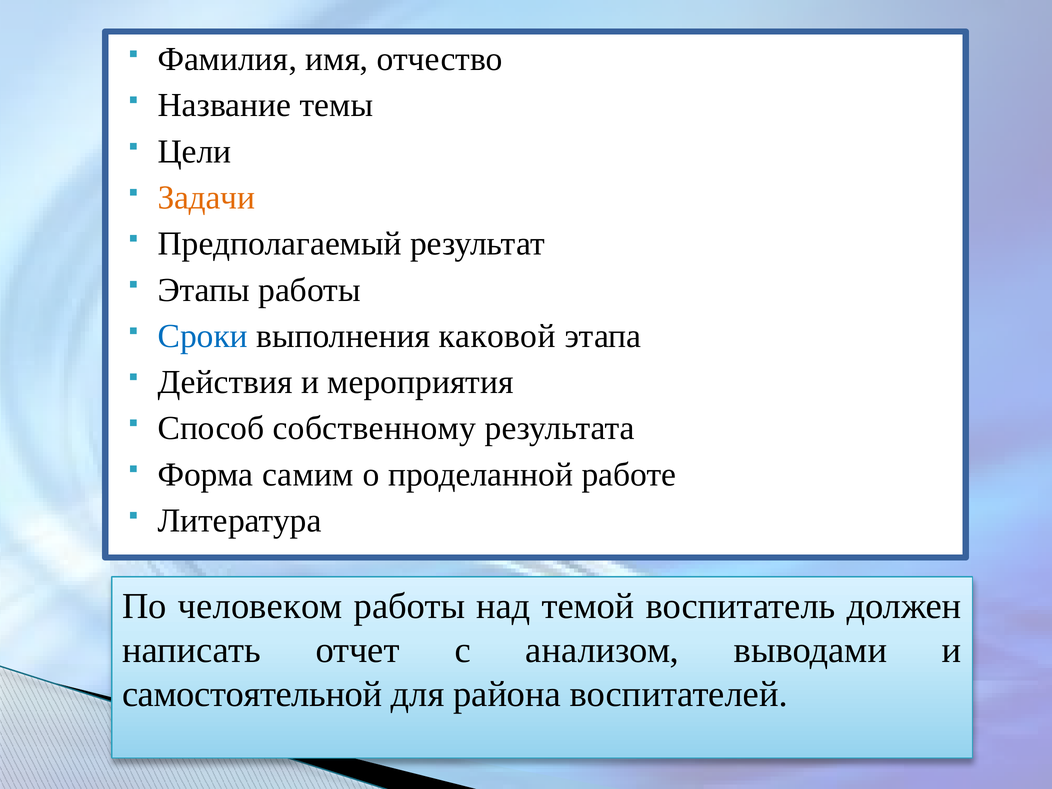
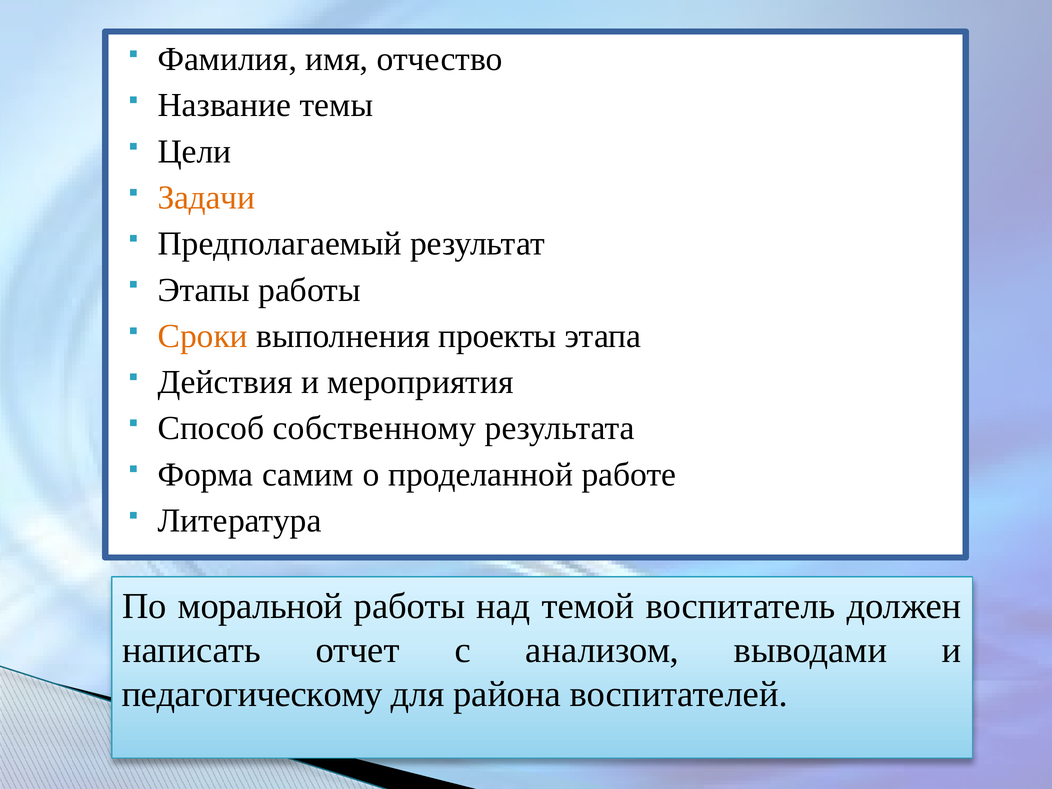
Сроки colour: blue -> orange
каковой: каковой -> проекты
человеком: человеком -> моральной
самостоятельной: самостоятельной -> педагогическому
